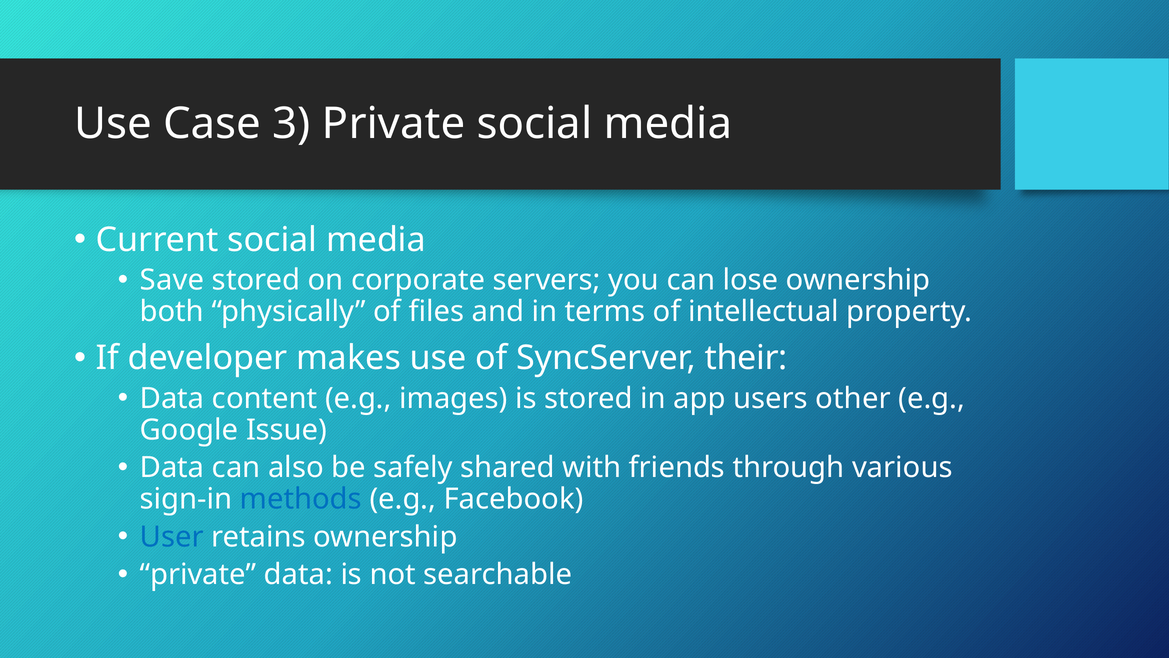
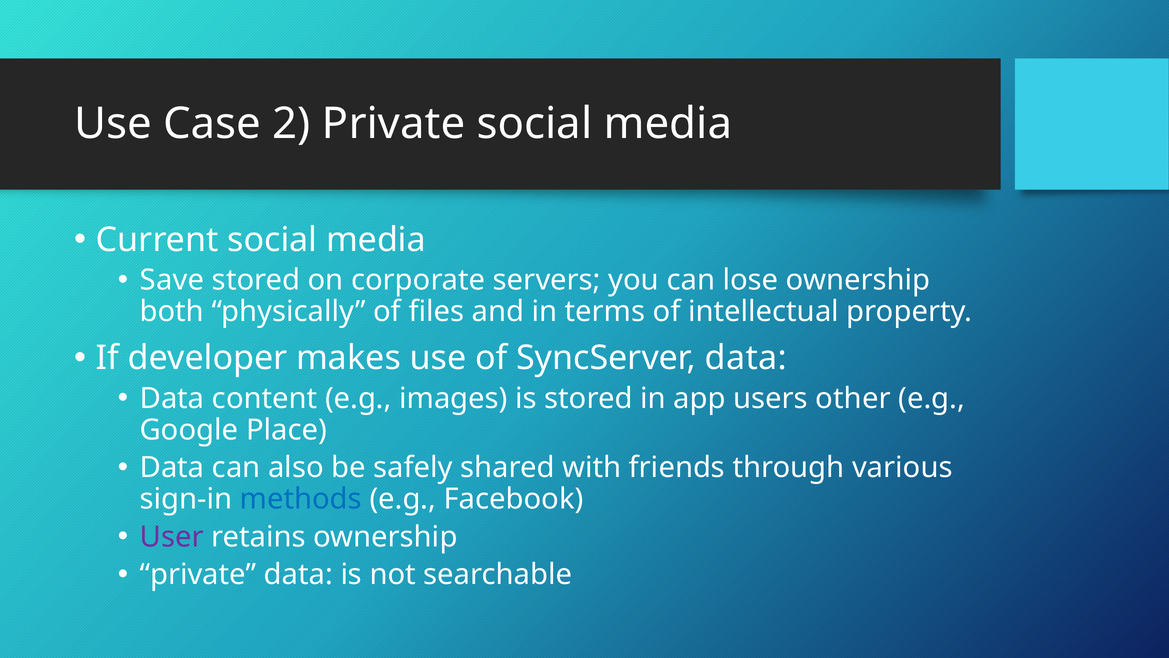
3: 3 -> 2
SyncServer their: their -> data
Issue: Issue -> Place
User colour: blue -> purple
